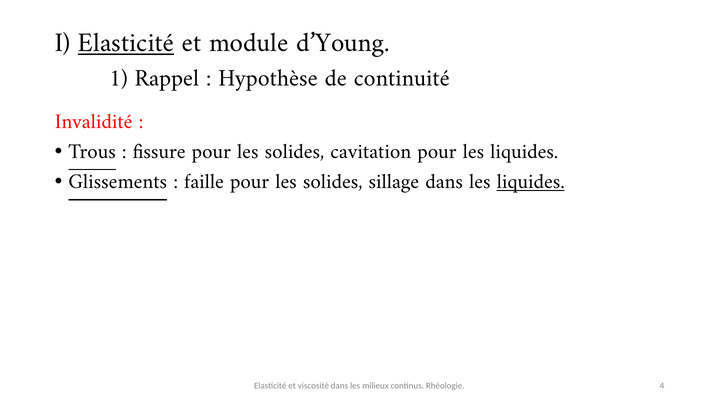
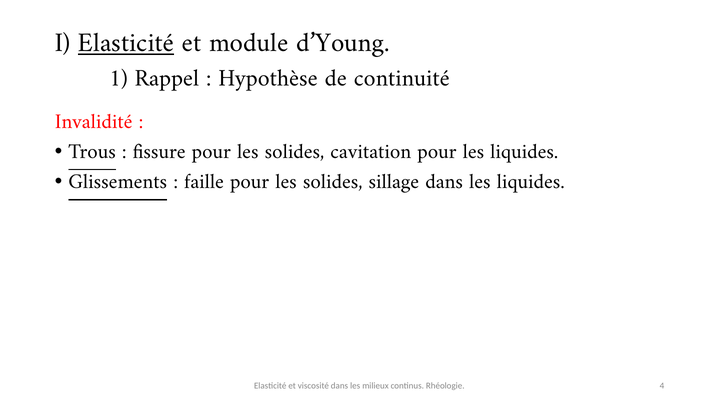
liquides at (531, 182) underline: present -> none
